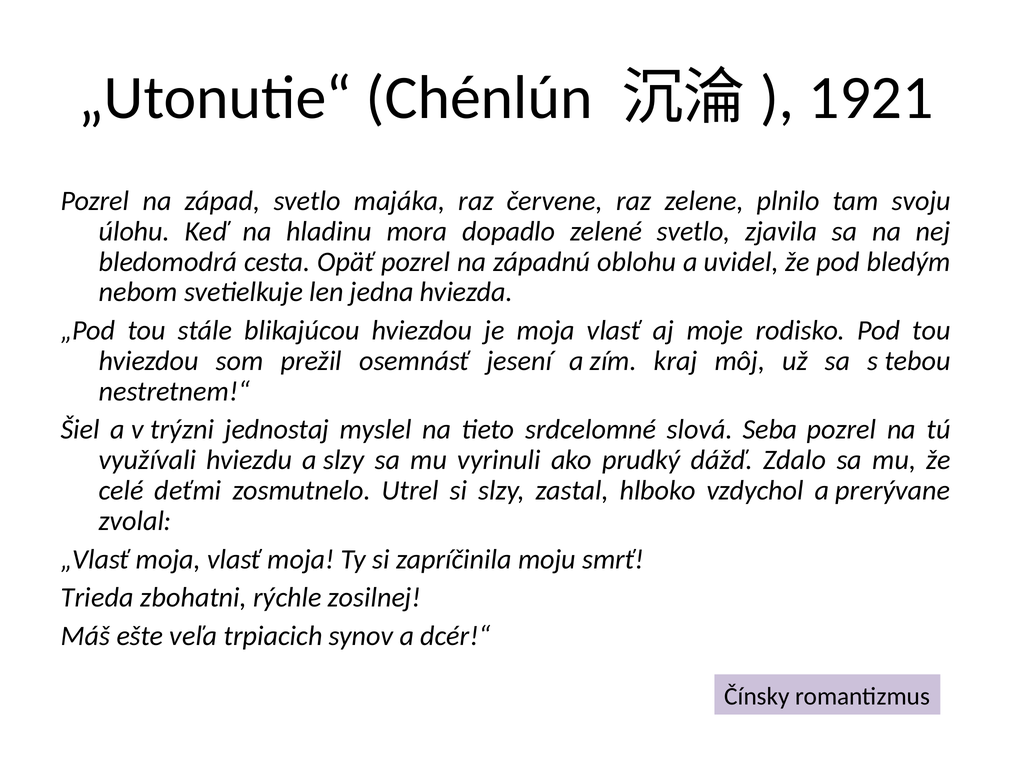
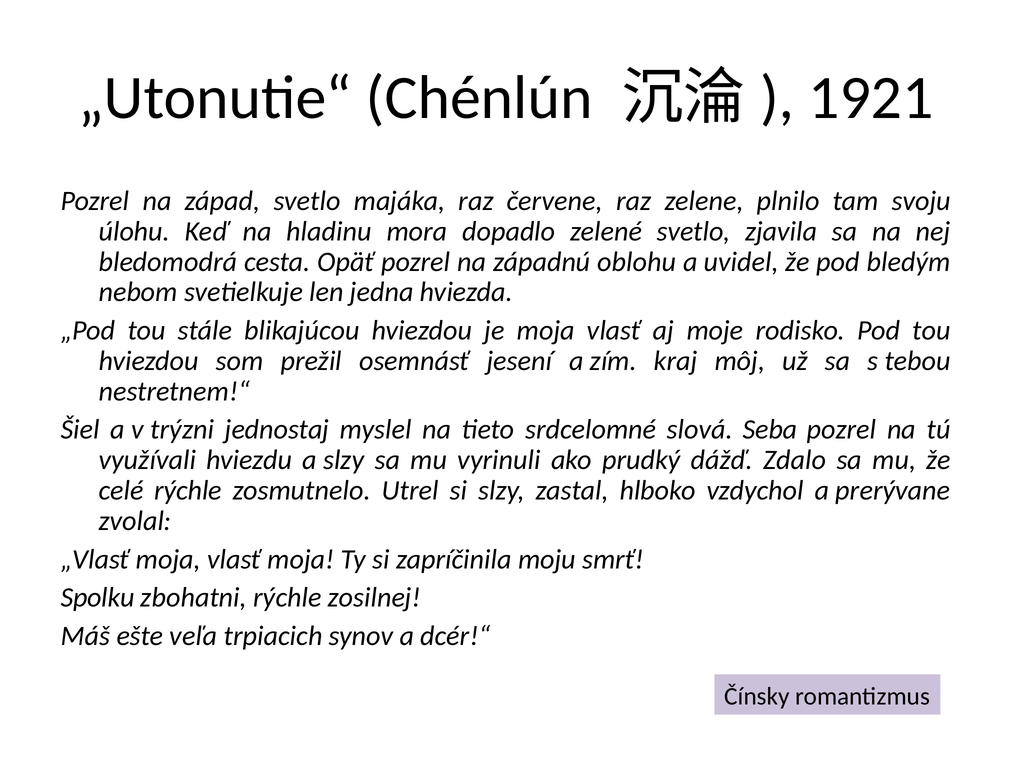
celé deťmi: deťmi -> rýchle
Trieda: Trieda -> Spolku
